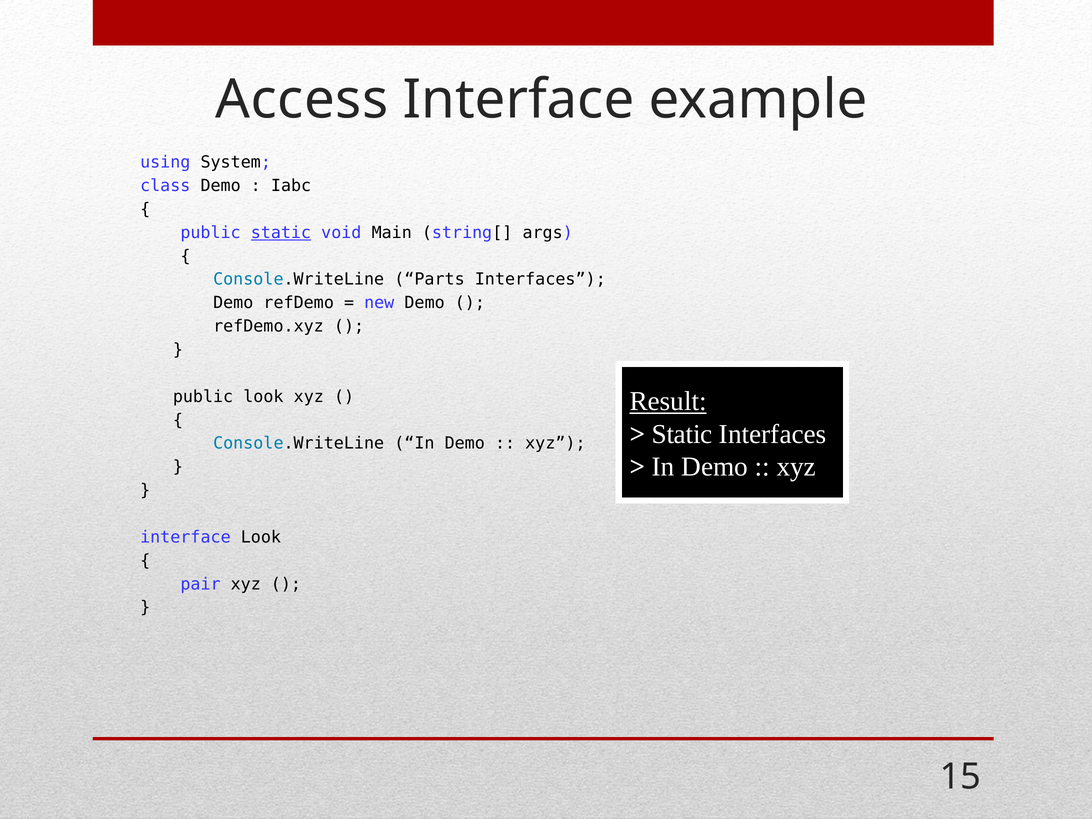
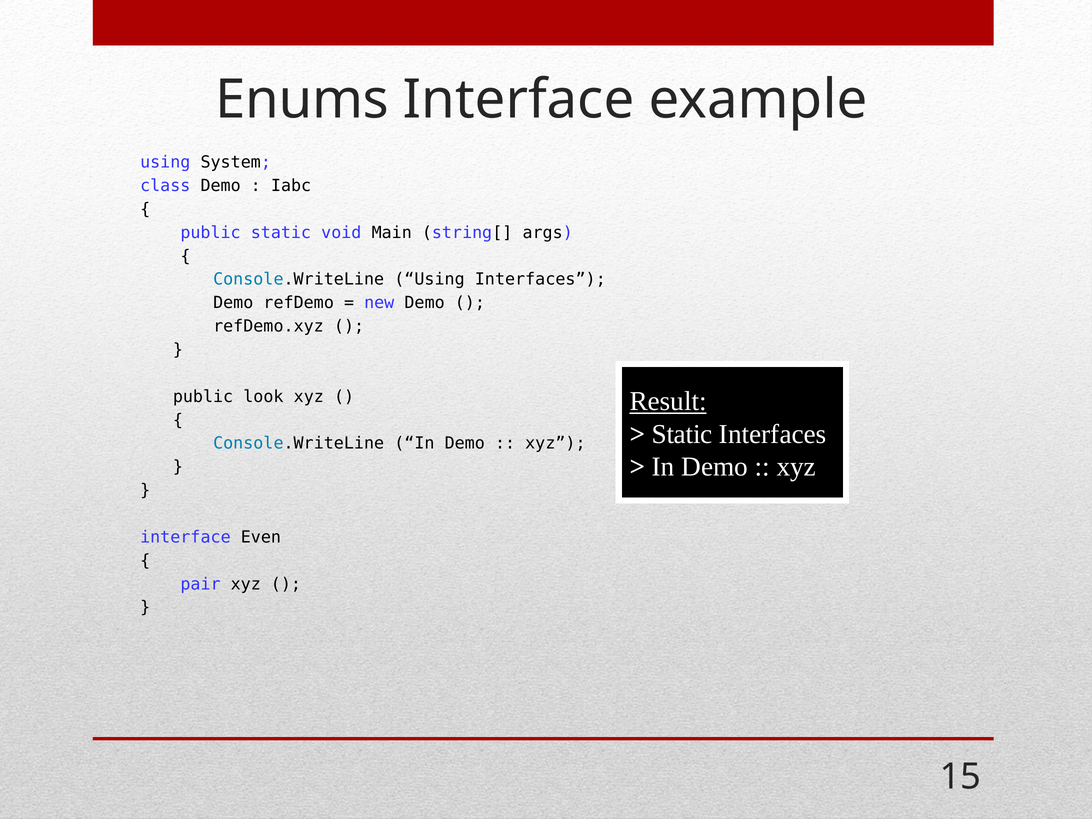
Access: Access -> Enums
static at (281, 233) underline: present -> none
Console.WriteLine Parts: Parts -> Using
interface Look: Look -> Even
